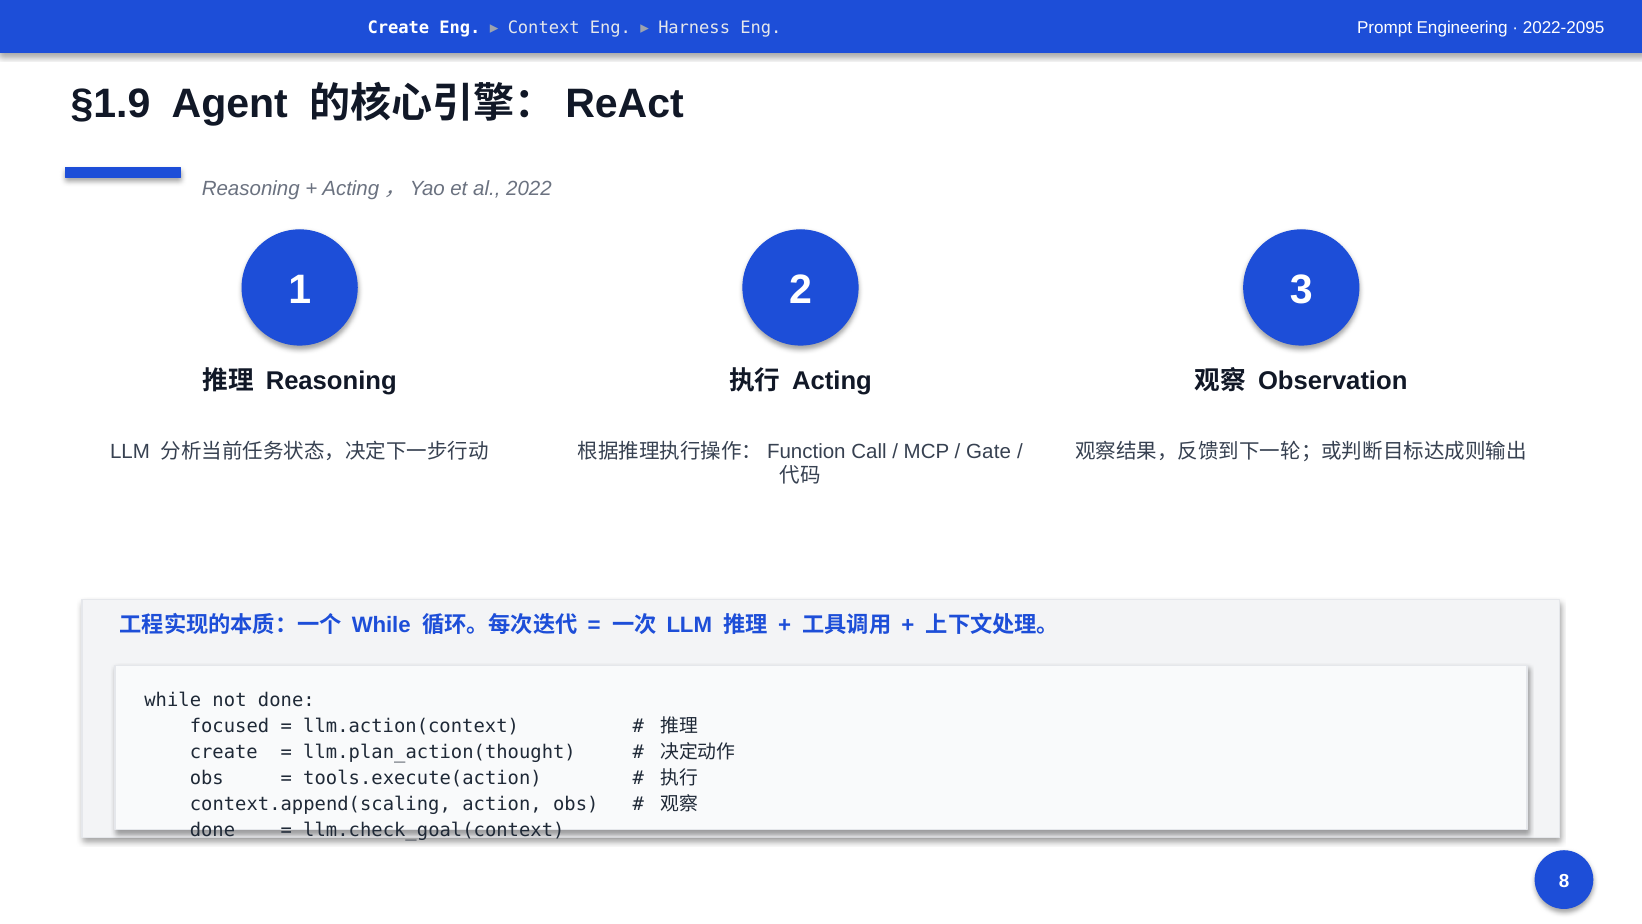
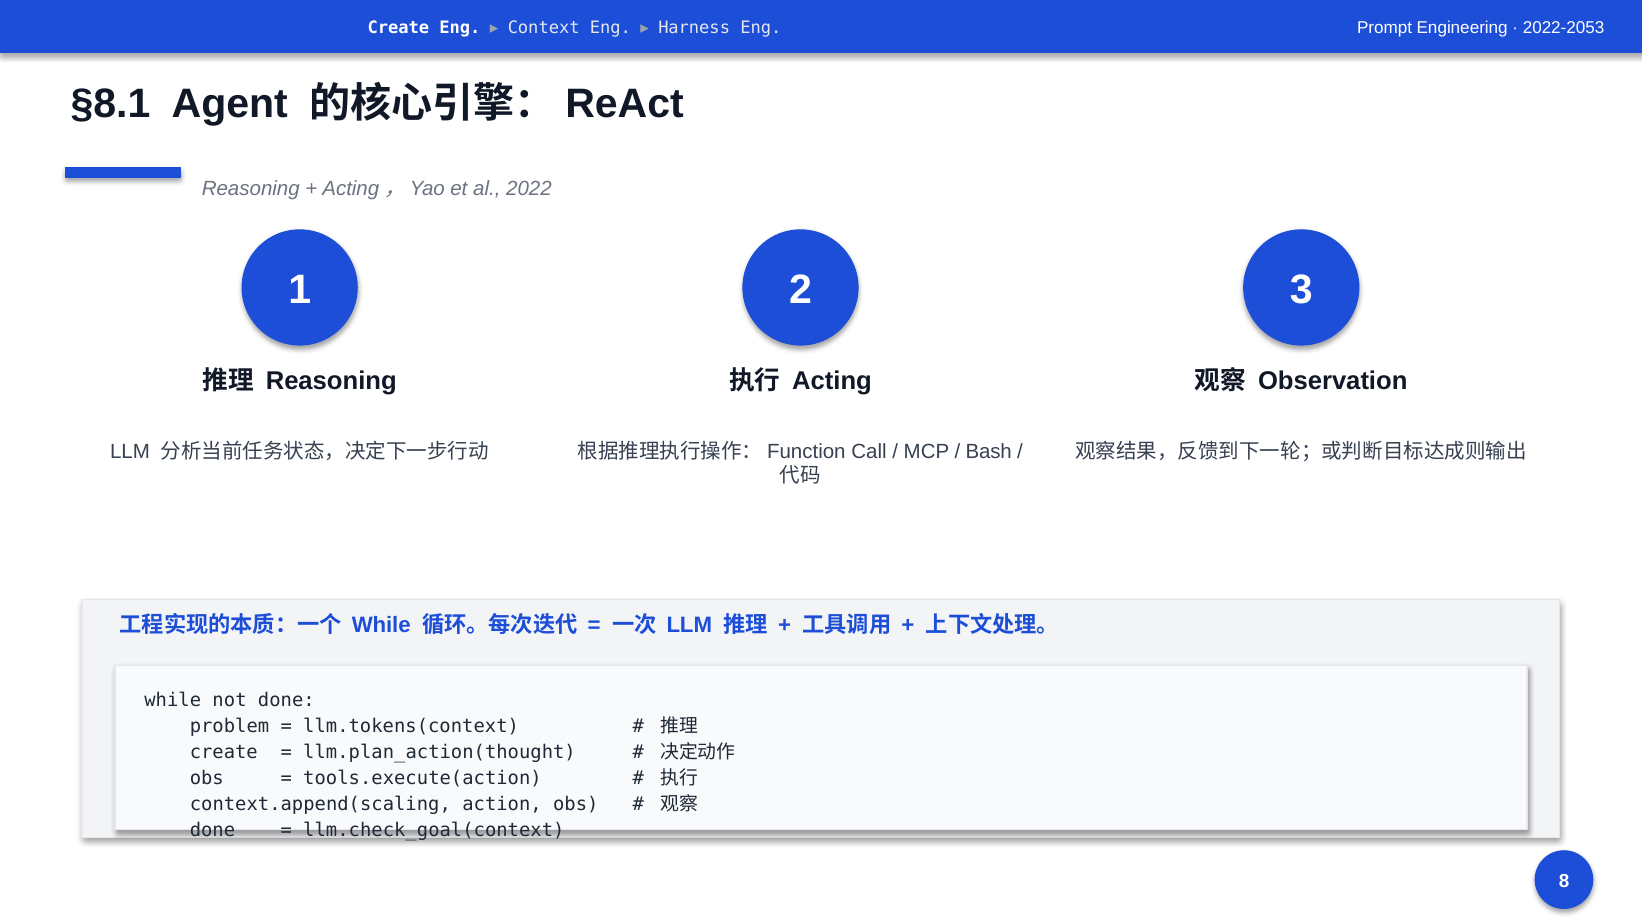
2022-2095: 2022-2095 -> 2022-2053
§1.9: §1.9 -> §8.1
Gate: Gate -> Bash
focused: focused -> problem
llm.action(context: llm.action(context -> llm.tokens(context
